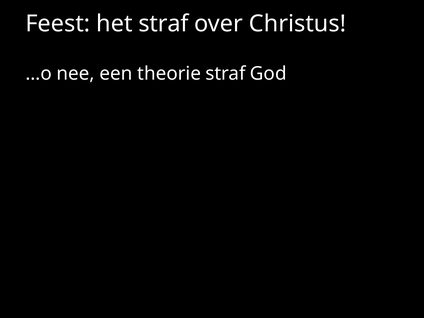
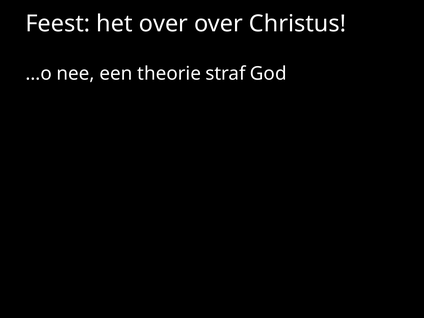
het straf: straf -> over
